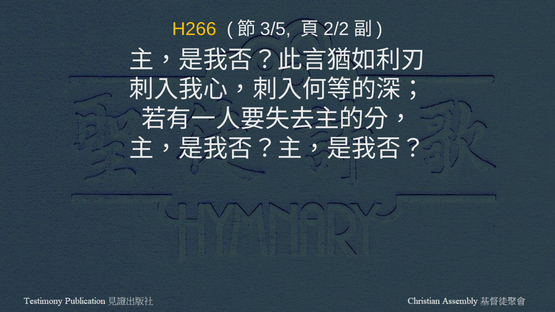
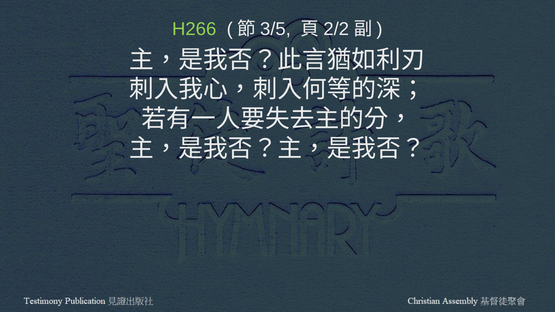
H266 colour: yellow -> light green
